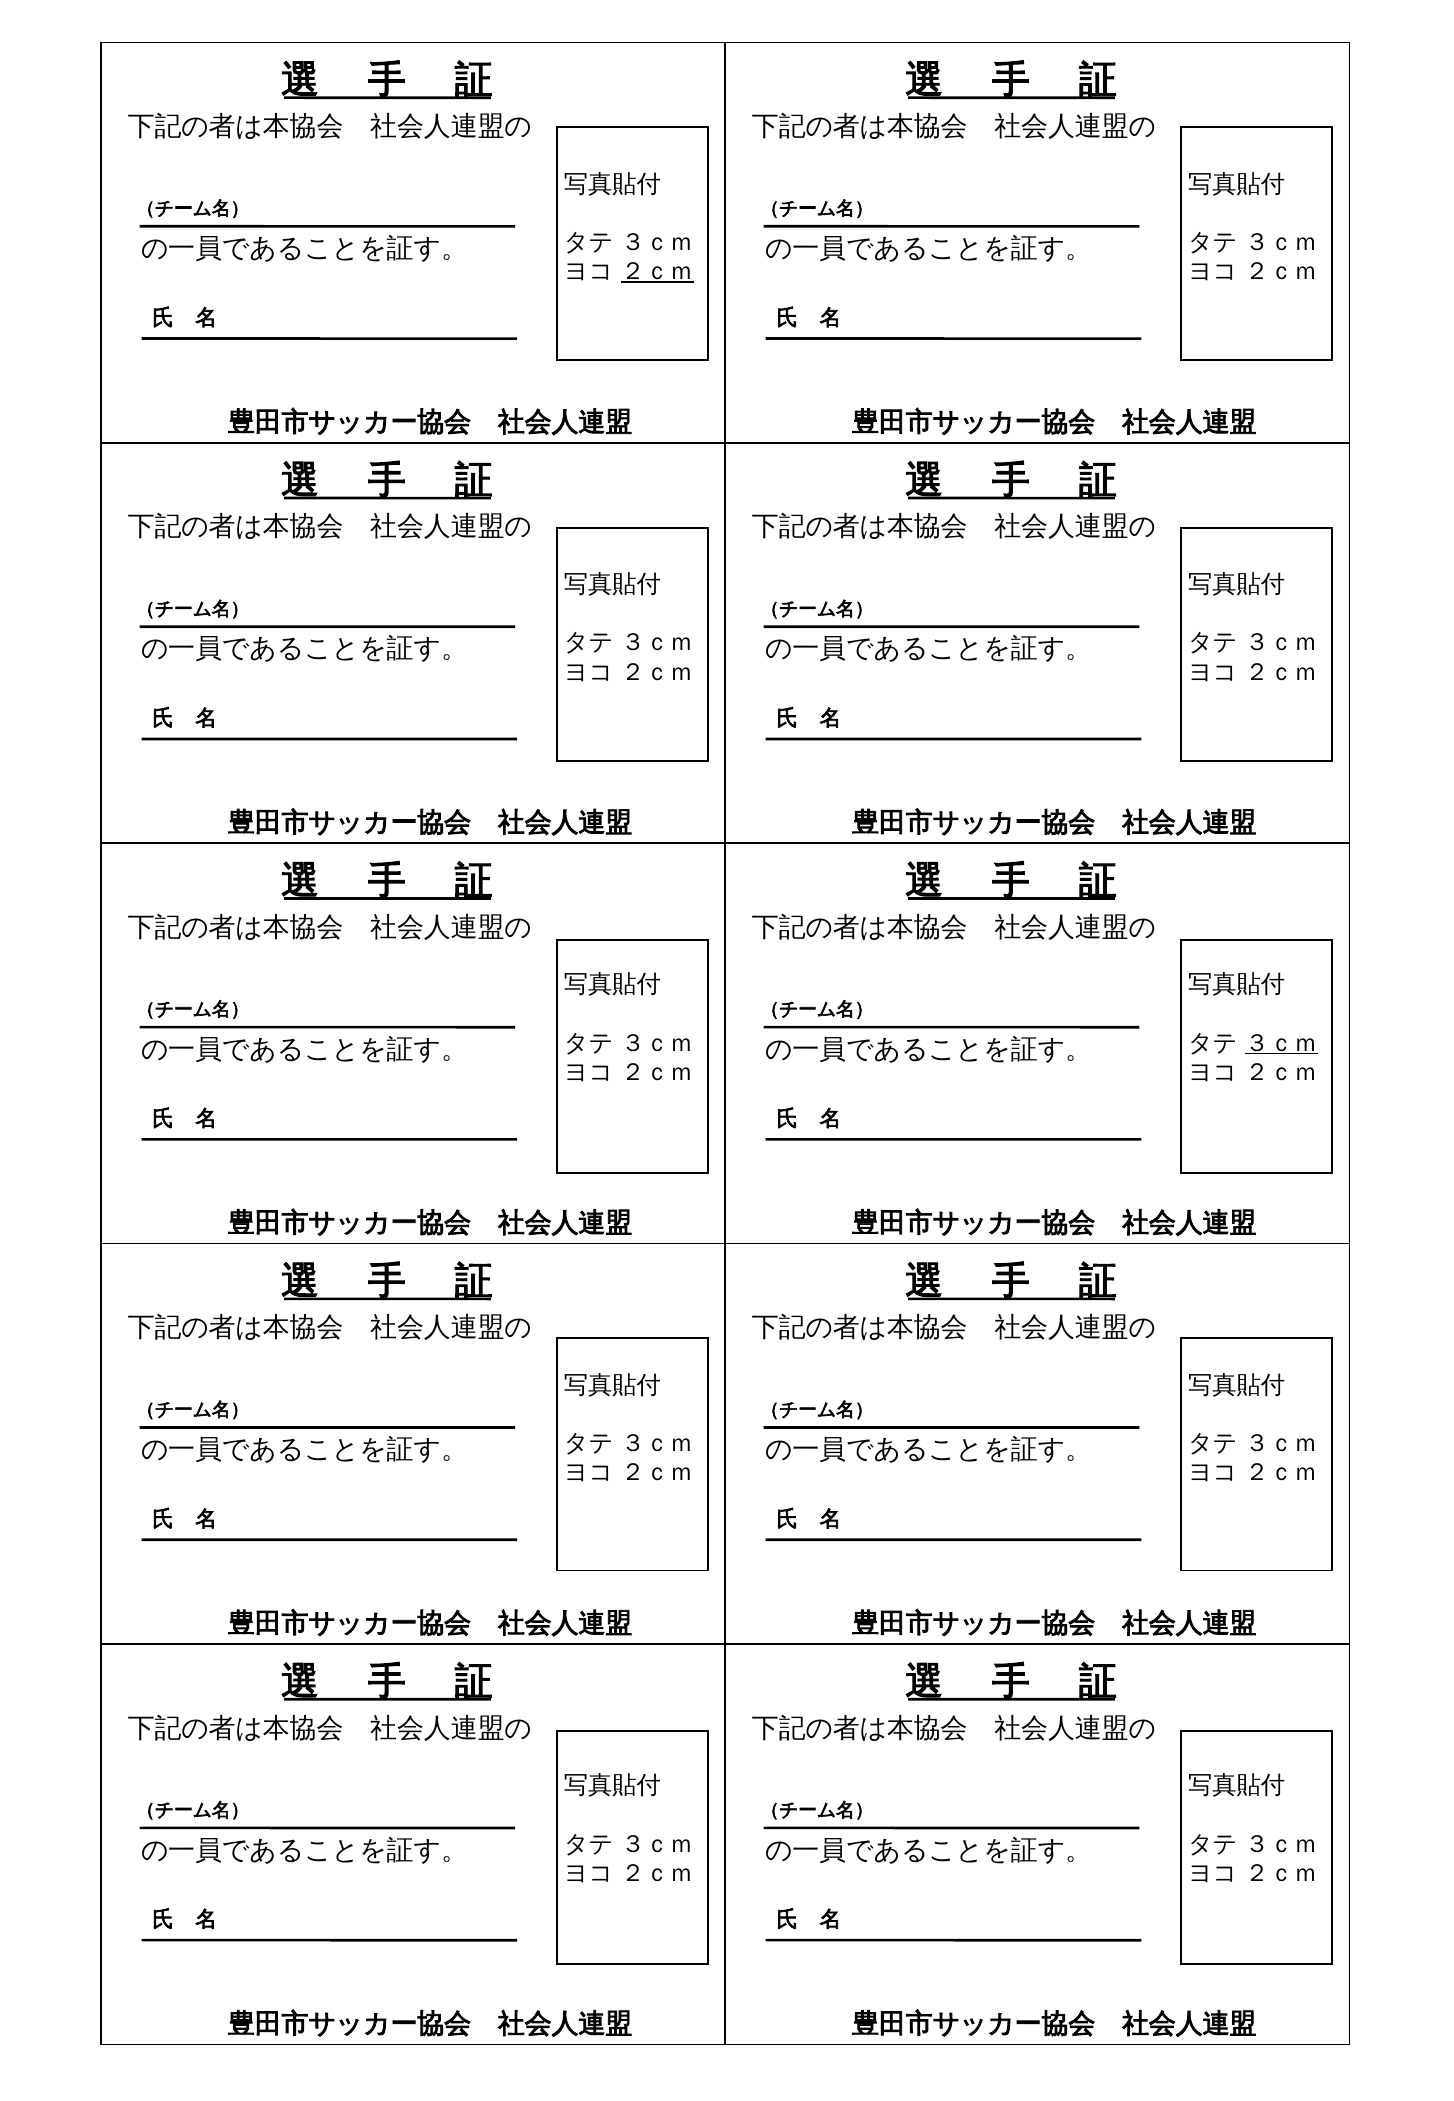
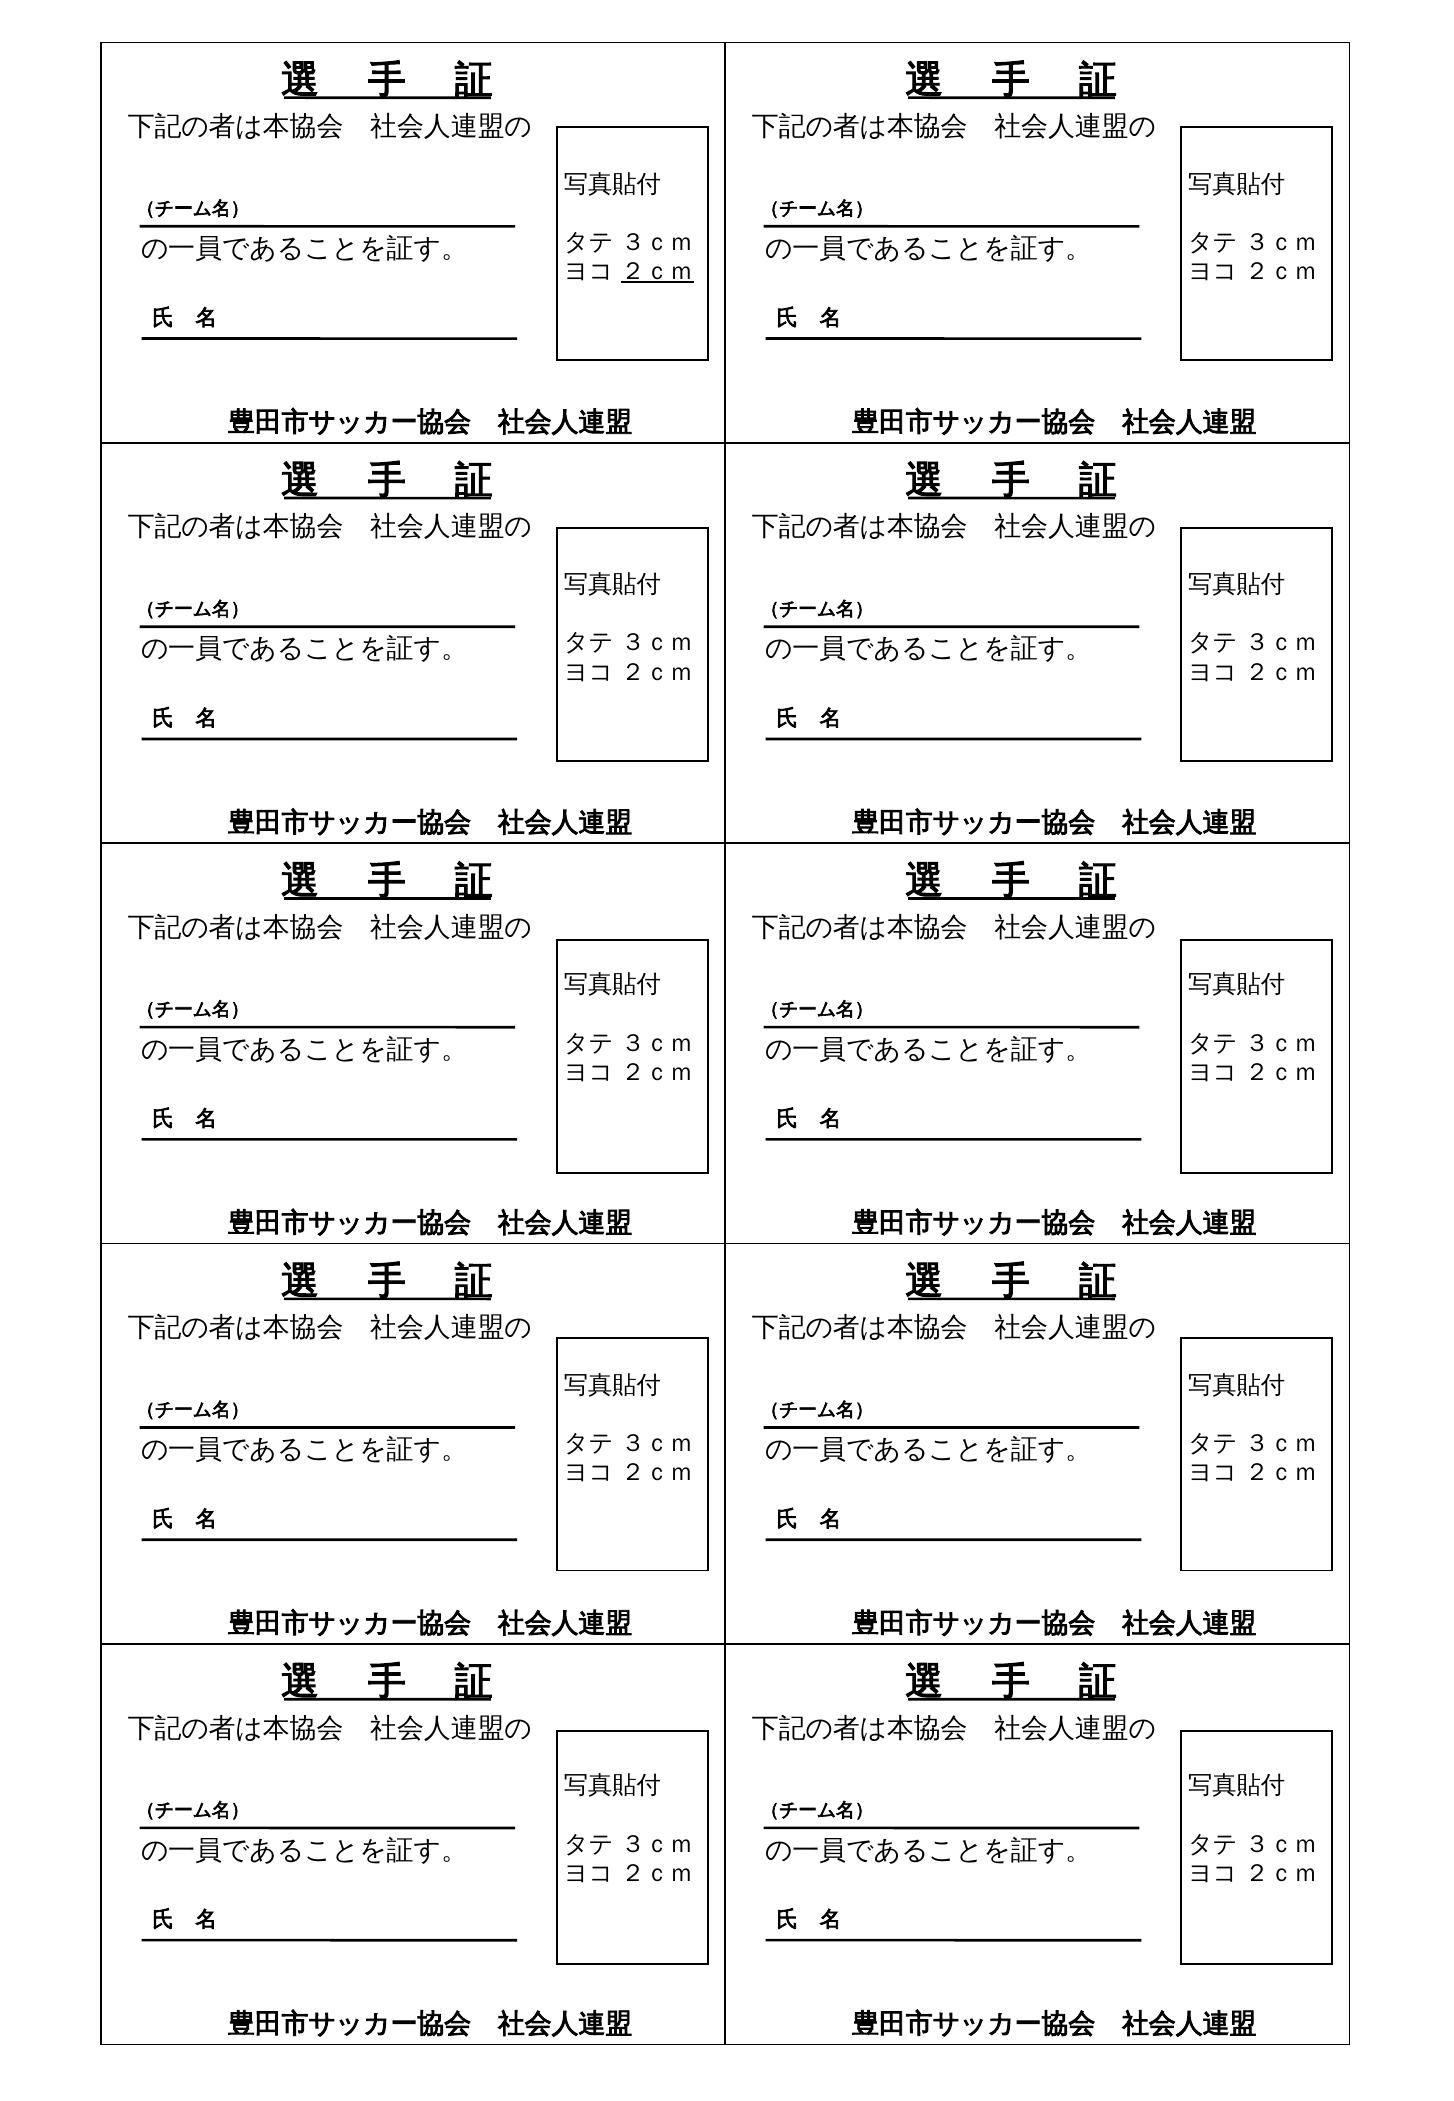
３ｃｍ at (1281, 1043) underline: present -> none
